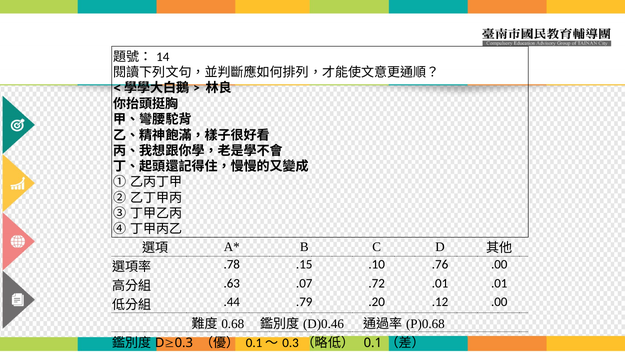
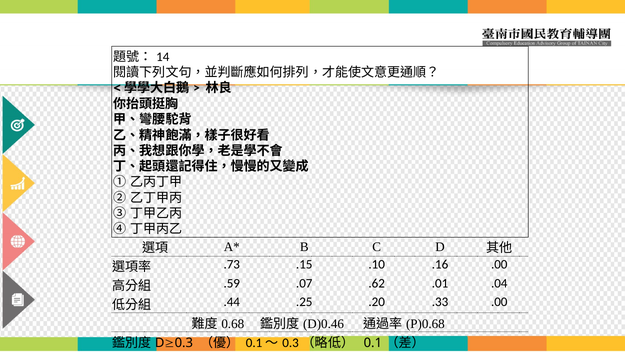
.78: .78 -> .73
.76: .76 -> .16
.63: .63 -> .59
.72: .72 -> .62
.01 .01: .01 -> .04
.79: .79 -> .25
.12: .12 -> .33
